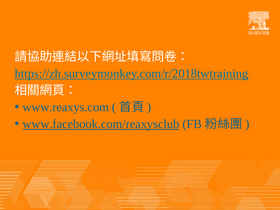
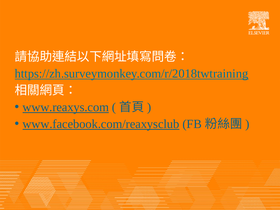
www.reaxys.com underline: none -> present
